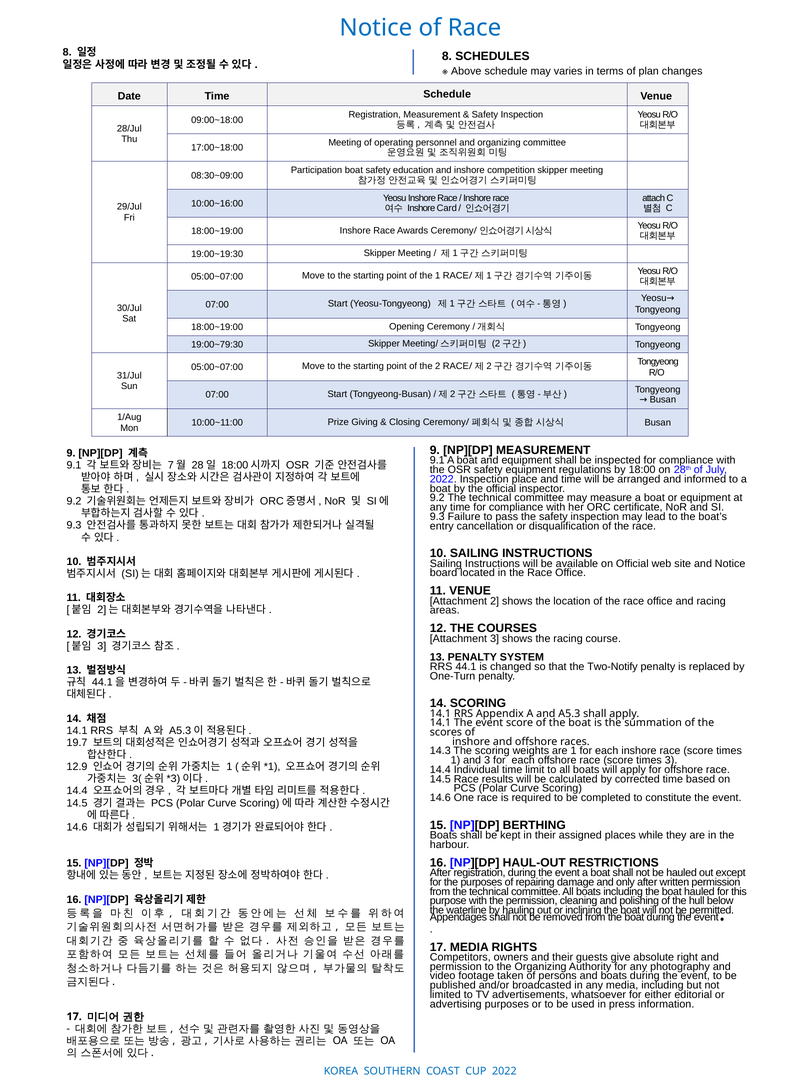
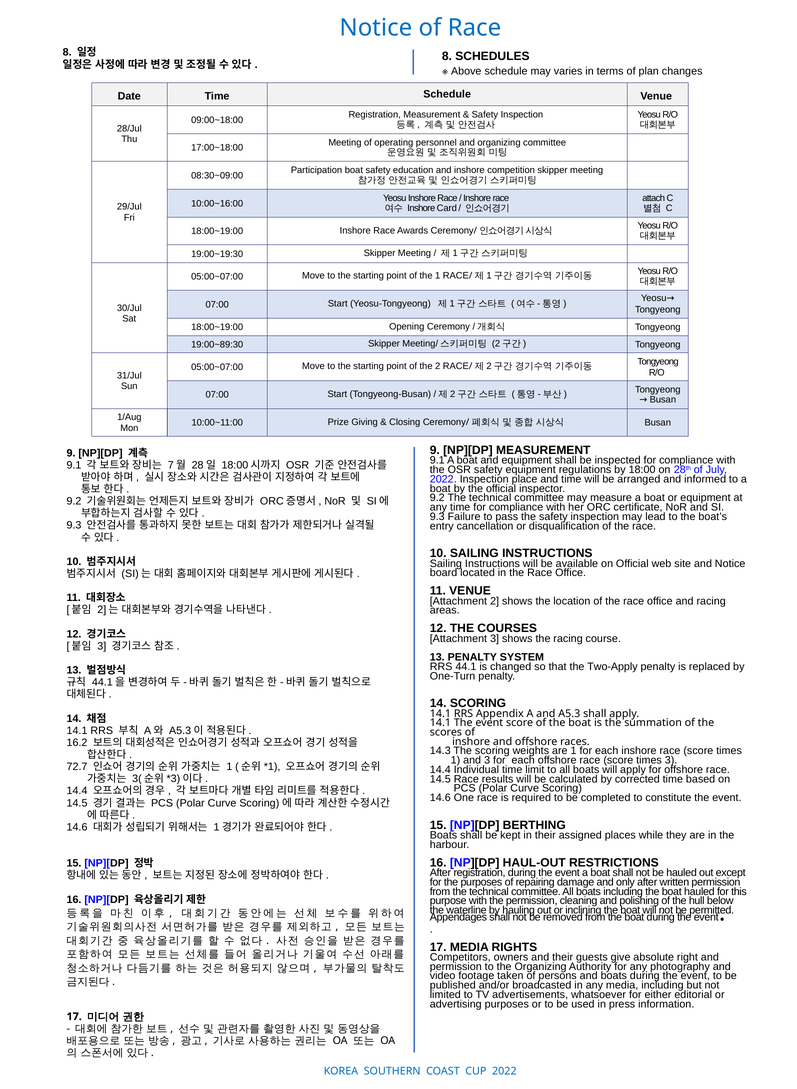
19:00~79:30: 19:00~79:30 -> 19:00~89:30
Two-Notify: Two-Notify -> Two-Apply
19.7: 19.7 -> 16.2
12.9: 12.9 -> 72.7
